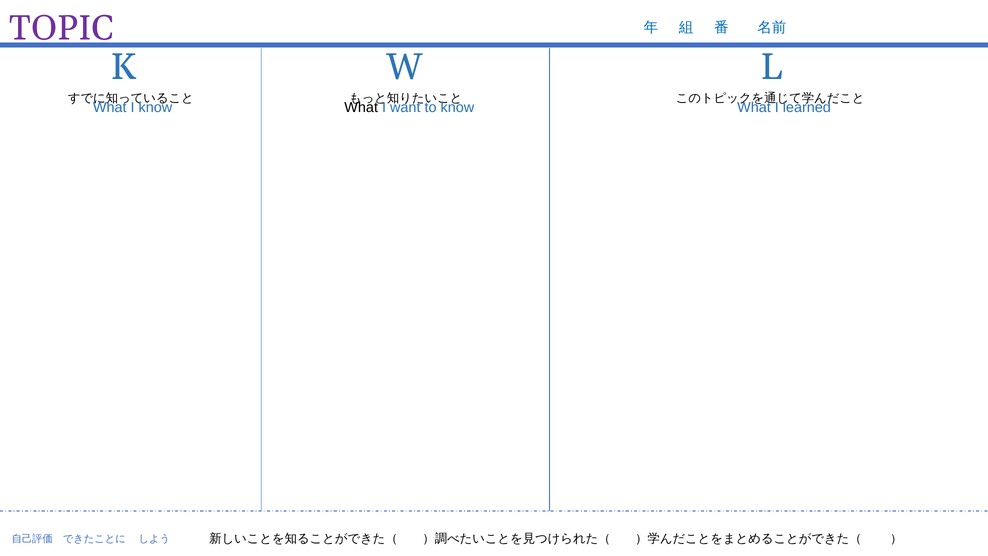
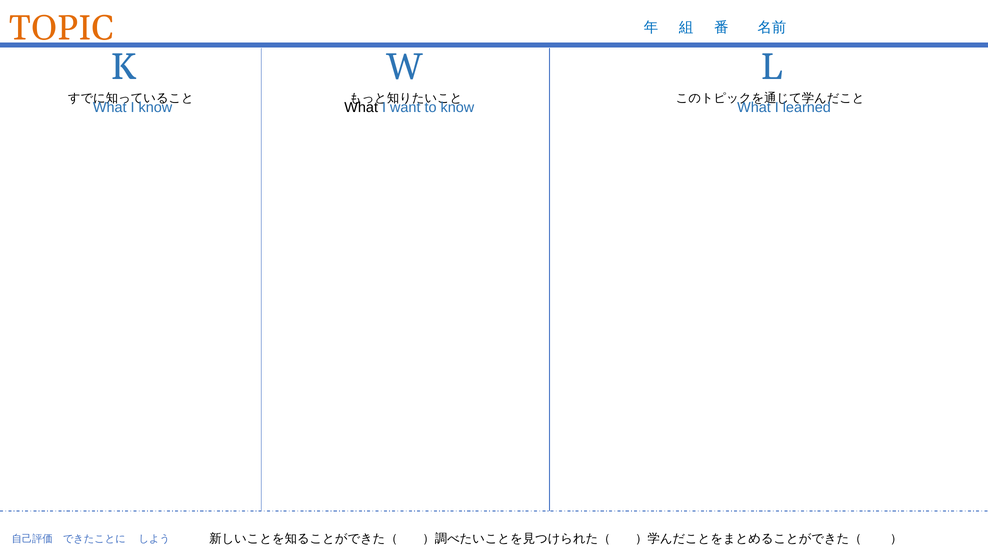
TOPIC colour: purple -> orange
